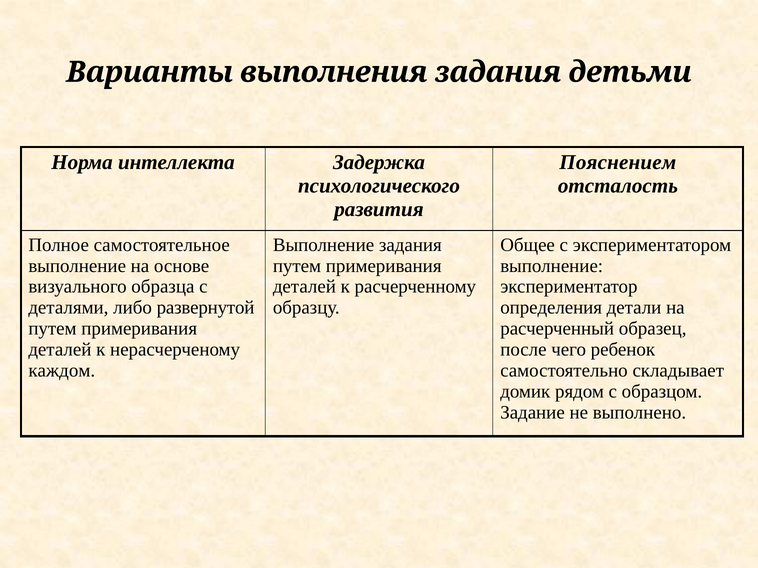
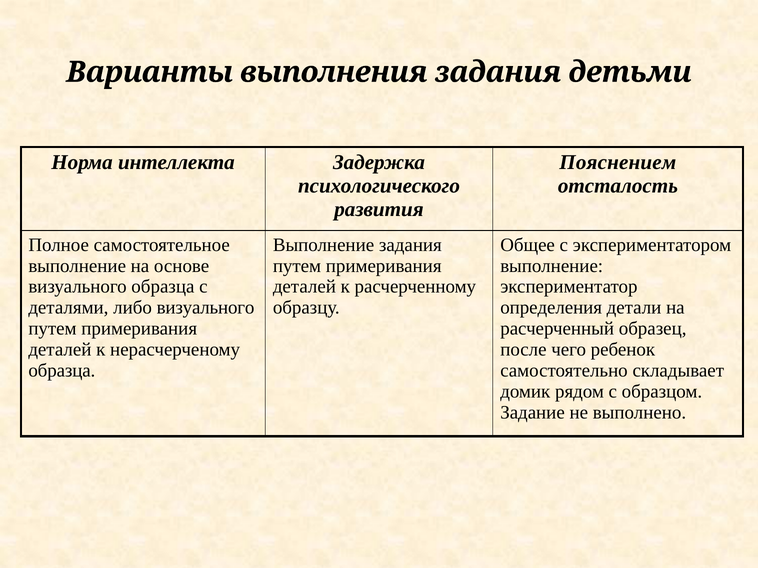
либо развернутой: развернутой -> визуального
каждом at (62, 371): каждом -> образца
